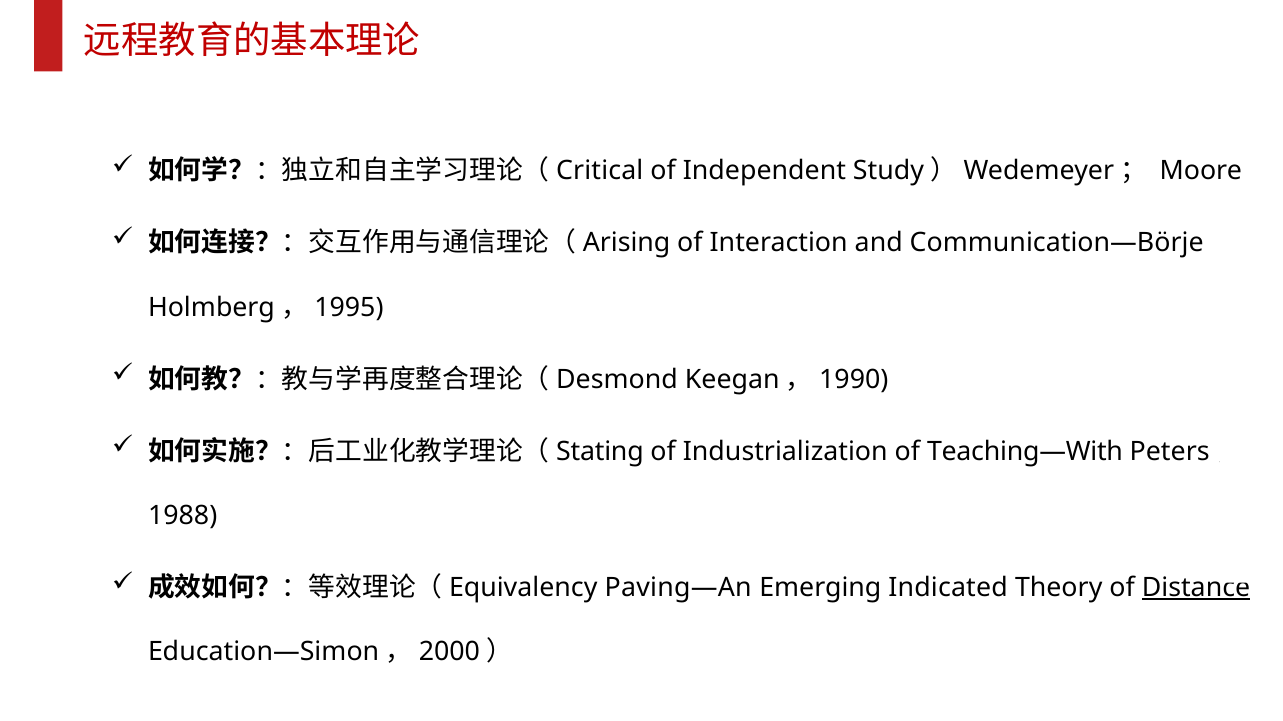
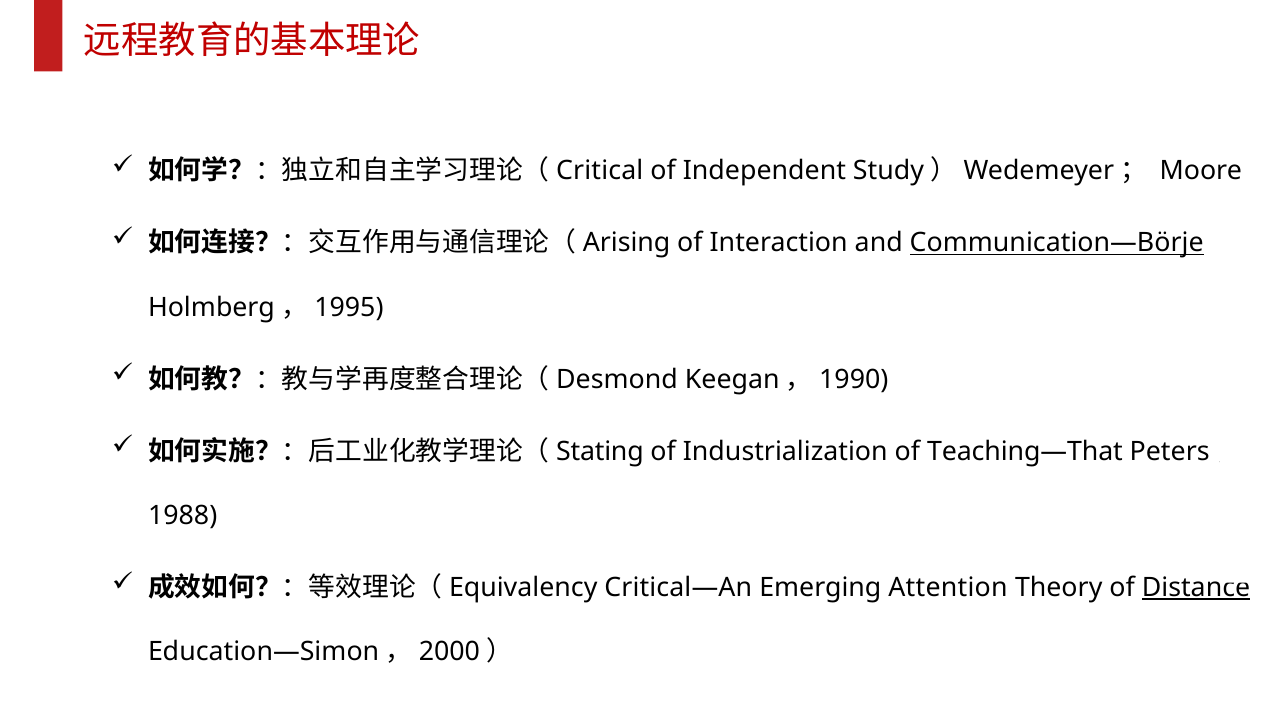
Communication—Börje underline: none -> present
Teaching—With: Teaching—With -> Teaching—That
Paving—An: Paving—An -> Critical—An
Indicated: Indicated -> Attention
